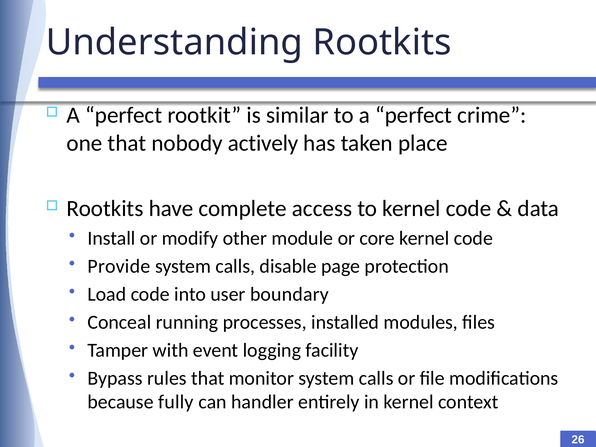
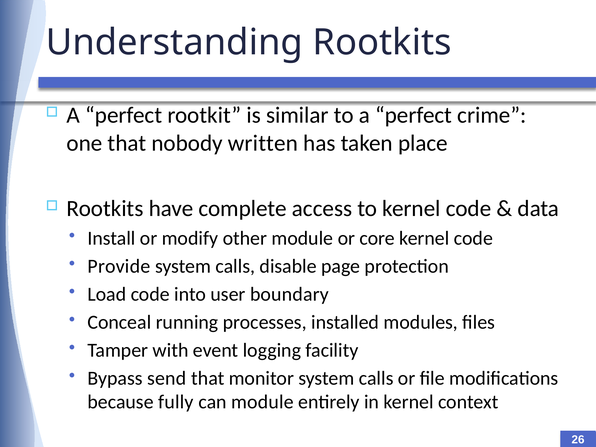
actively: actively -> written
rules: rules -> send
can handler: handler -> module
